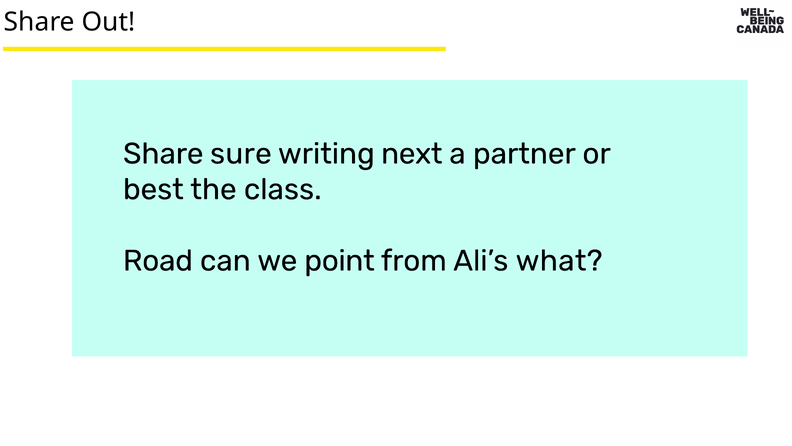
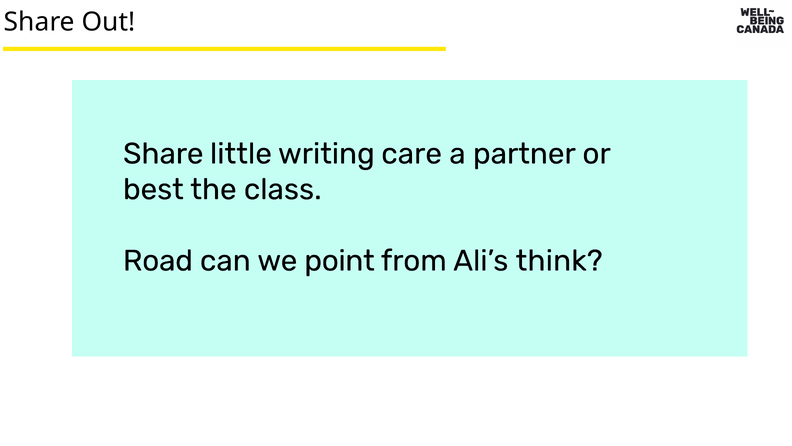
sure: sure -> little
next: next -> care
what: what -> think
